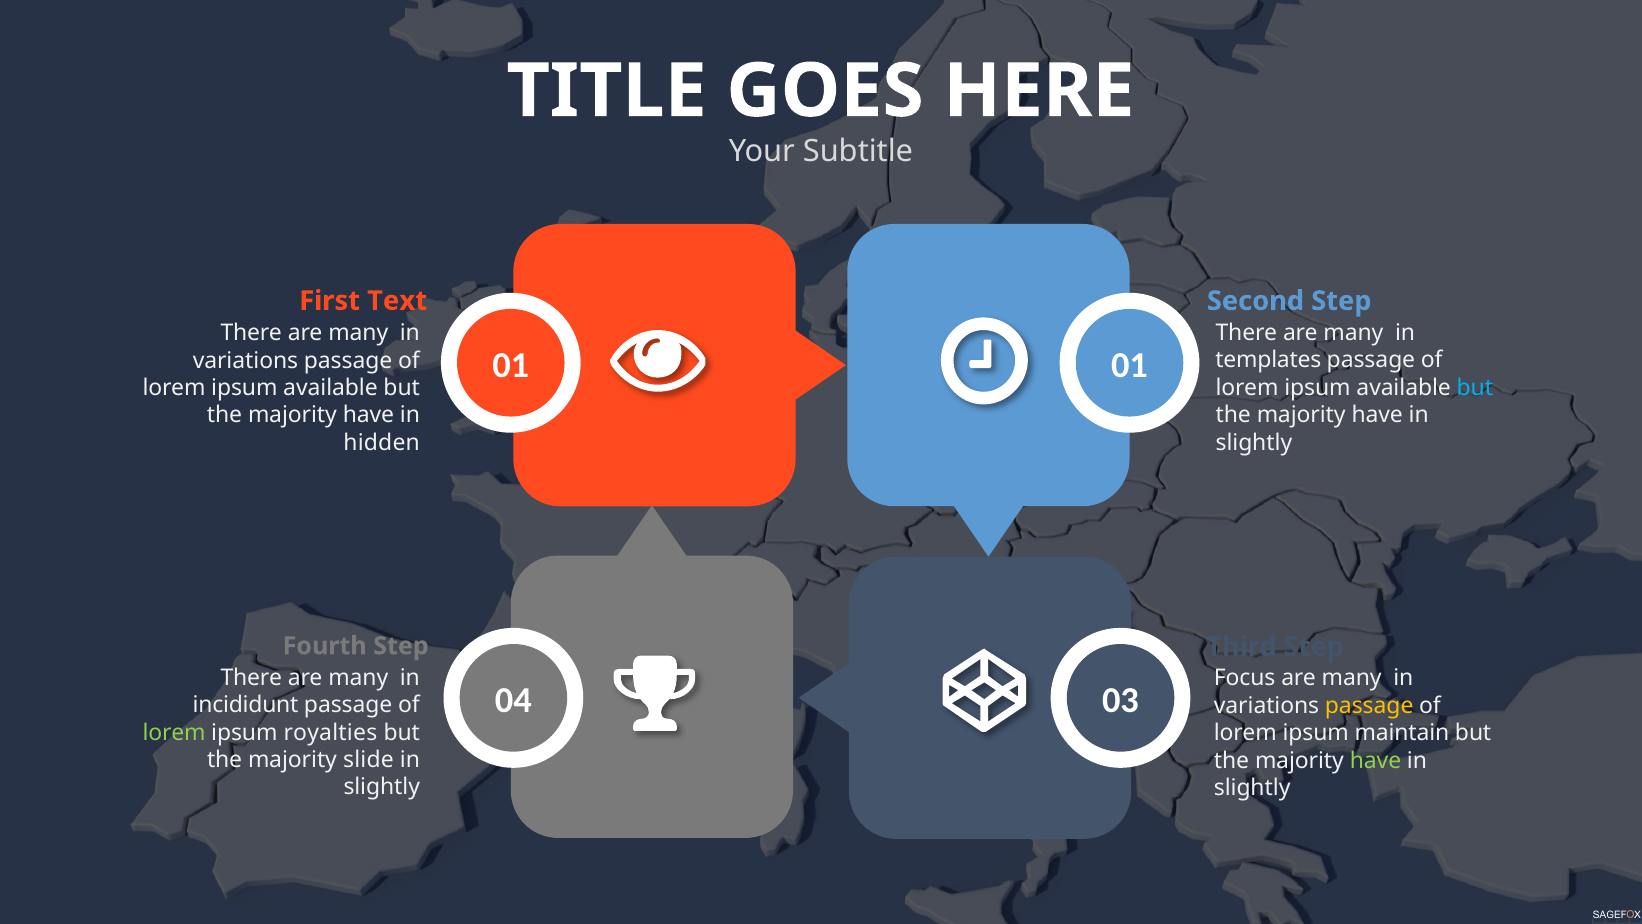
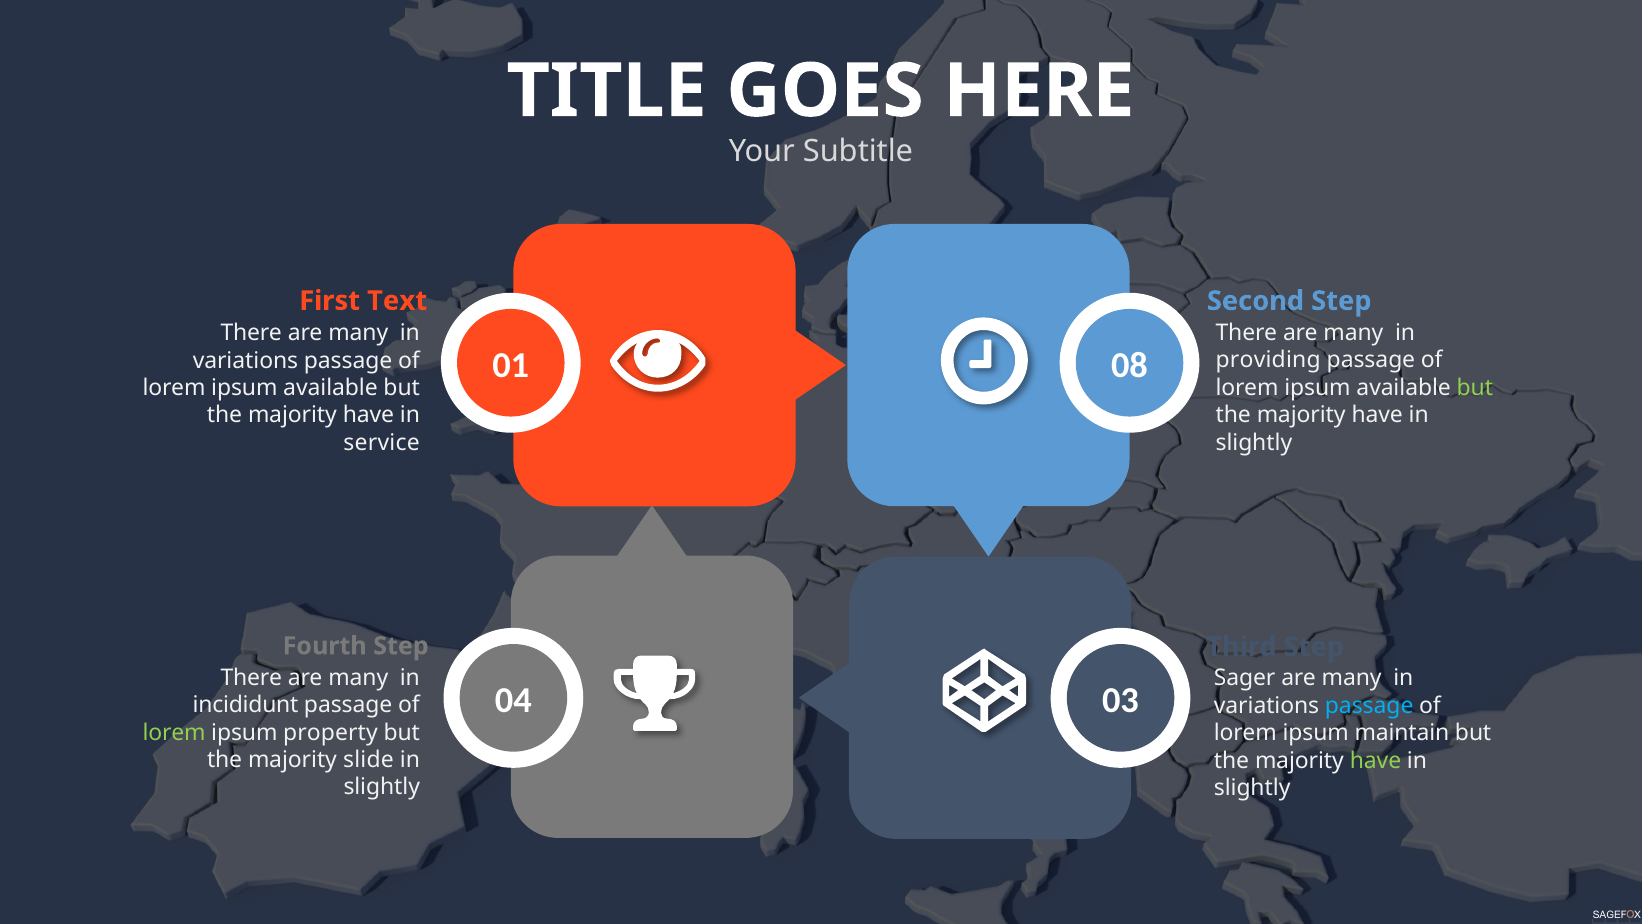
01 01: 01 -> 08
templates: templates -> providing
but at (1475, 388) colour: light blue -> light green
hidden: hidden -> service
Focus: Focus -> Sager
passage at (1369, 705) colour: yellow -> light blue
royalties: royalties -> property
